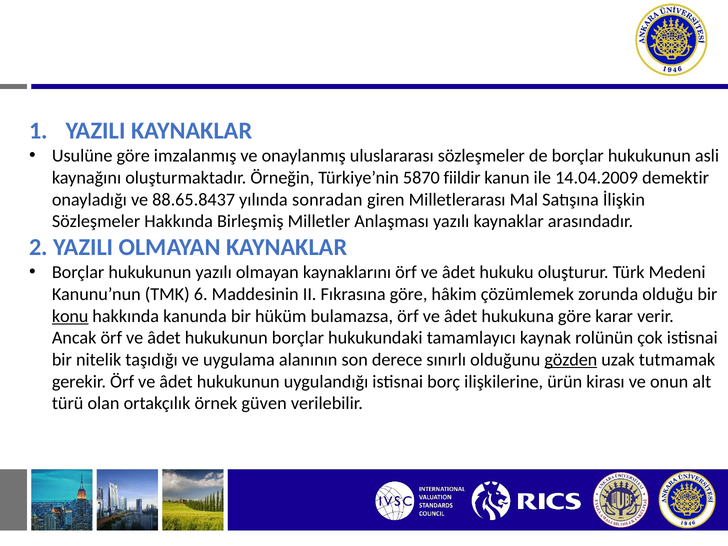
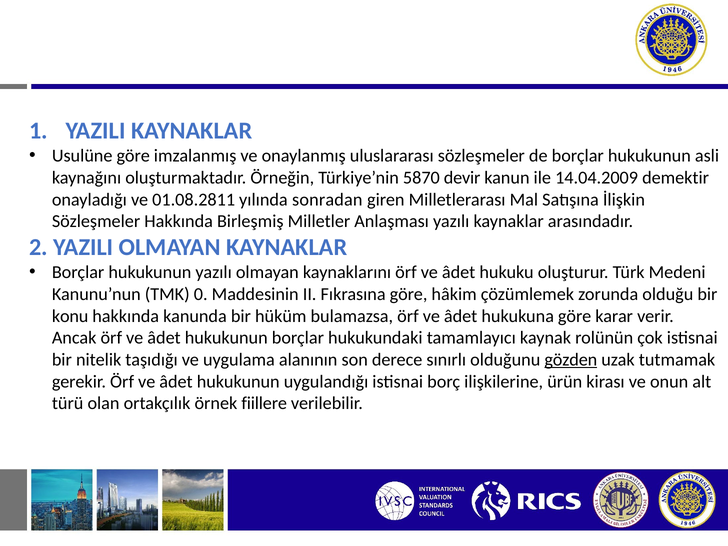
fiildir: fiildir -> devir
88.65.8437: 88.65.8437 -> 01.08.2811
6: 6 -> 0
konu underline: present -> none
güven: güven -> fiillere
